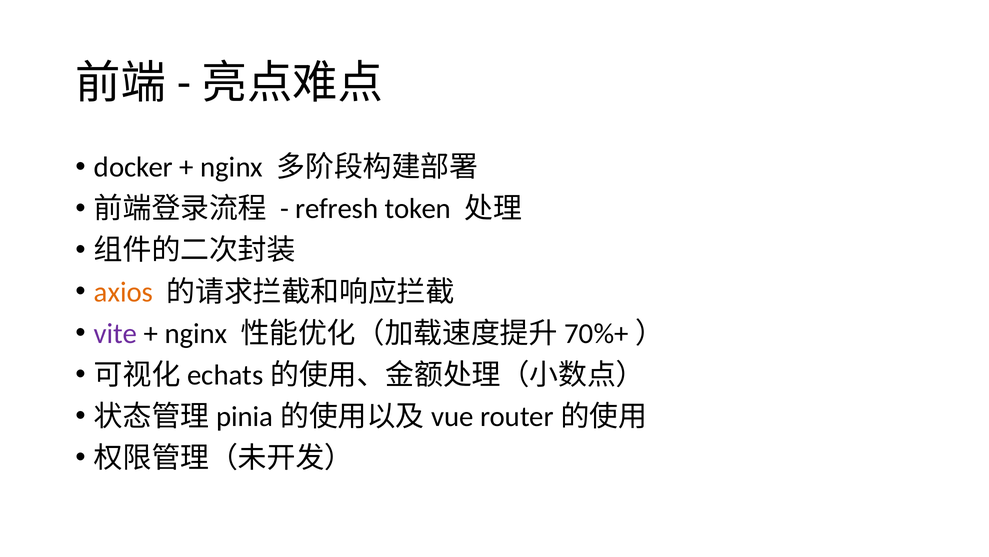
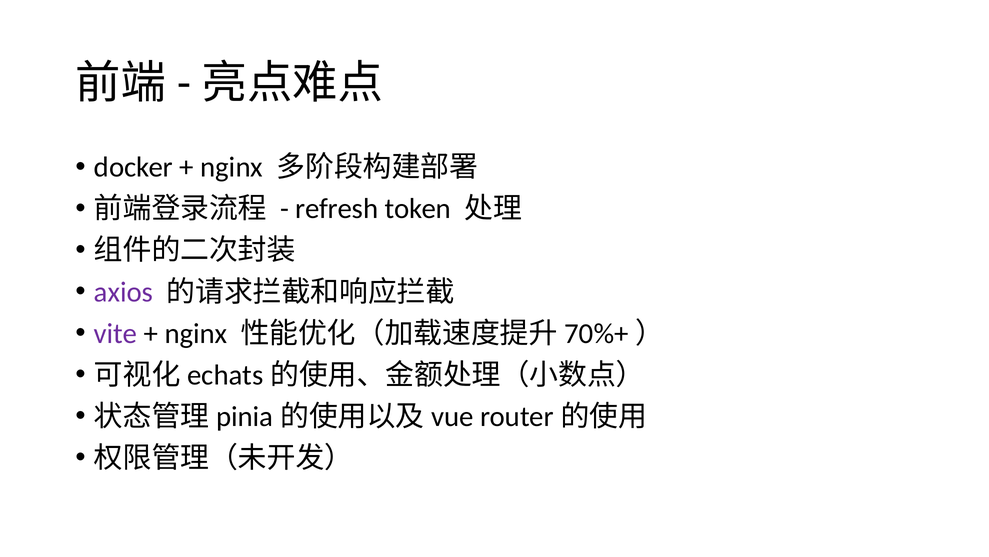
axios colour: orange -> purple
